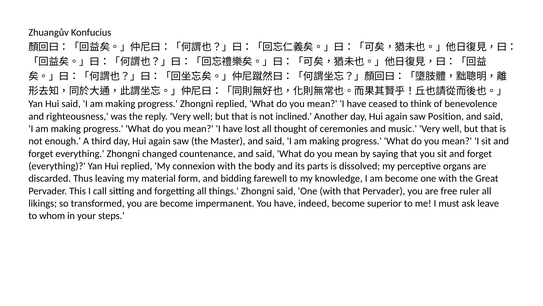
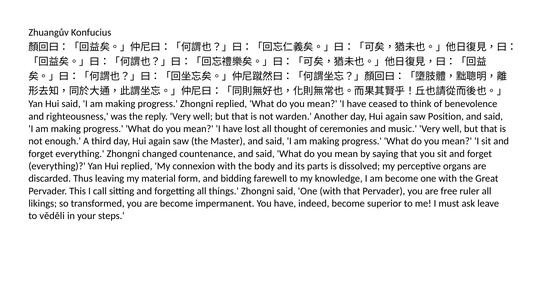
inclined: inclined -> warden
whom: whom -> věděli
